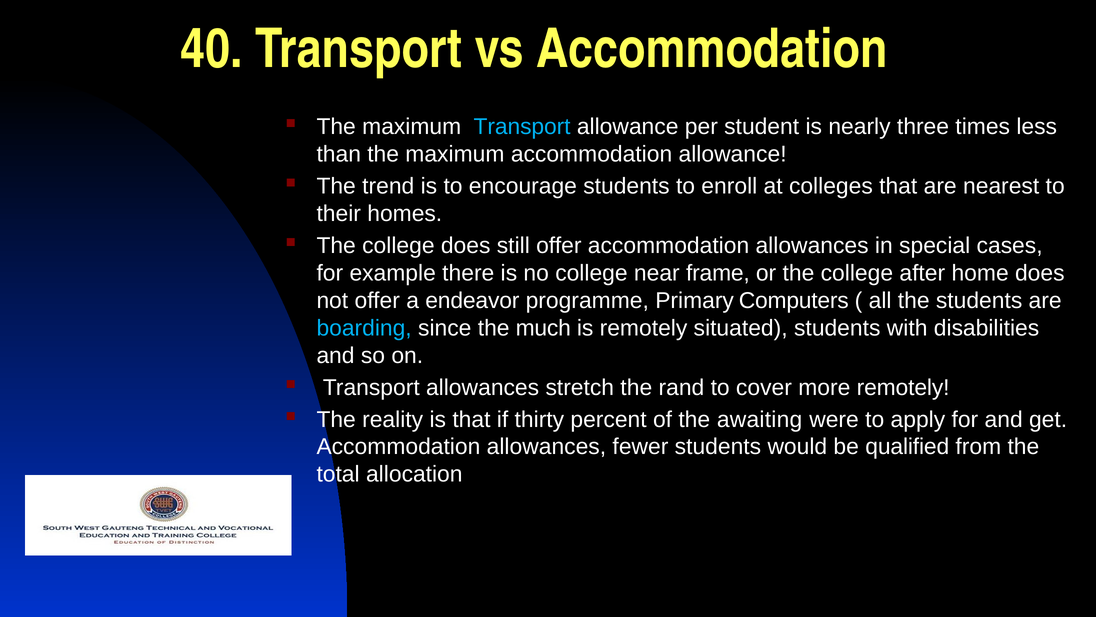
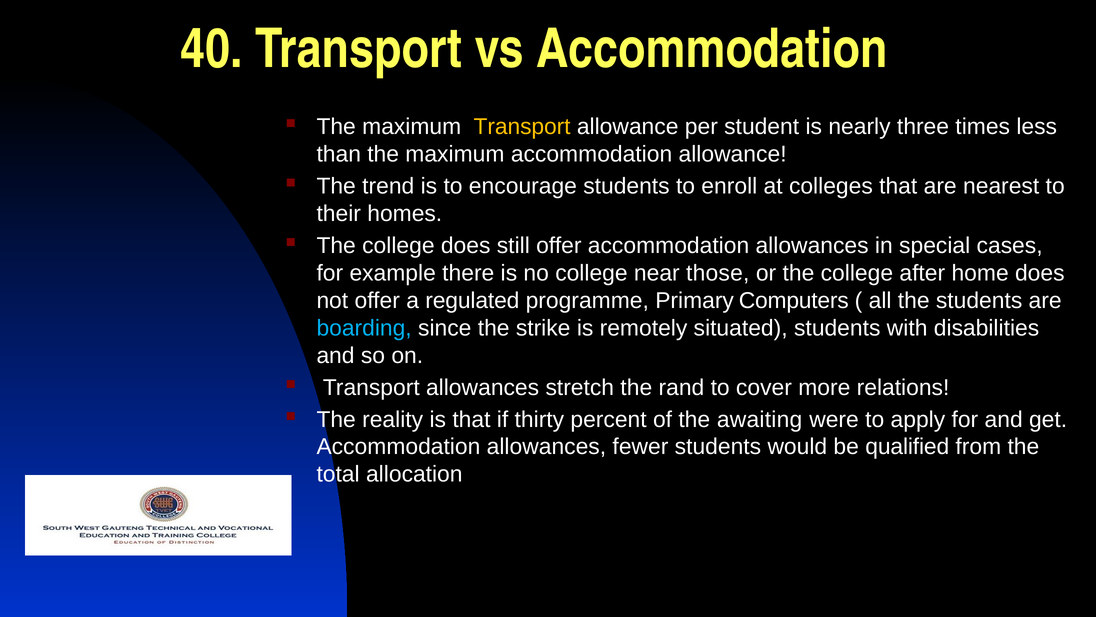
Transport at (522, 127) colour: light blue -> yellow
frame: frame -> those
endeavor: endeavor -> regulated
much: much -> strike
more remotely: remotely -> relations
